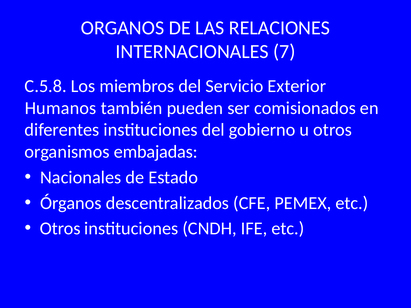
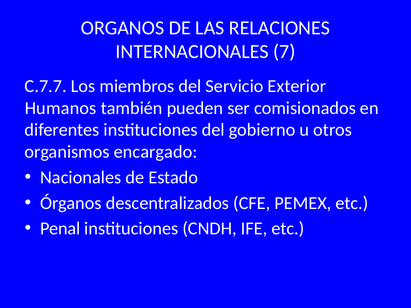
C.5.8: C.5.8 -> C.7.7
embajadas: embajadas -> encargado
Otros at (60, 229): Otros -> Penal
